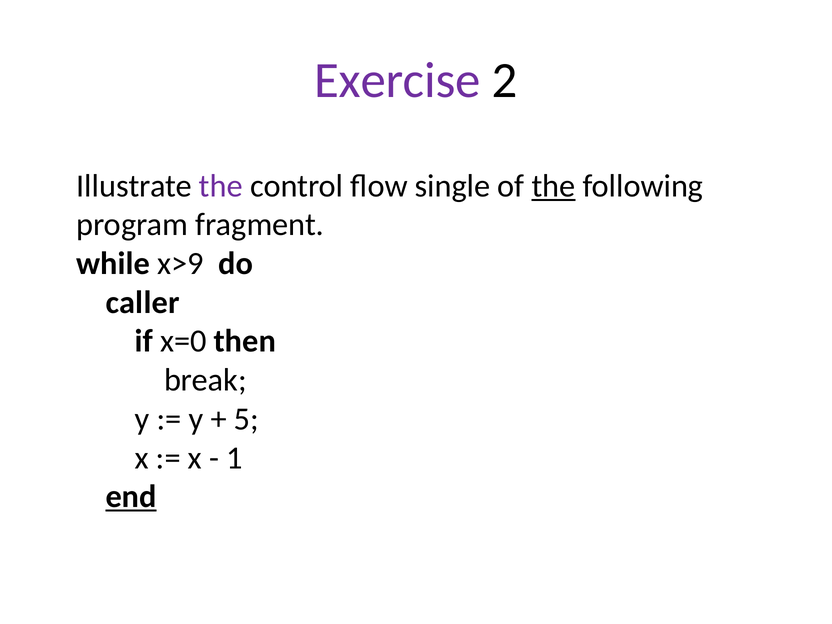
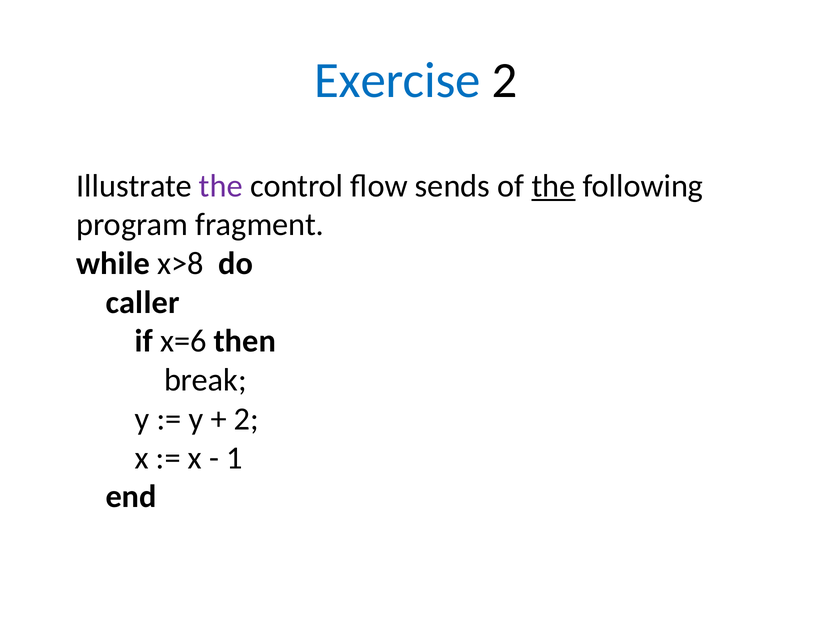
Exercise colour: purple -> blue
single: single -> sends
x>9: x>9 -> x>8
x=0: x=0 -> x=6
5 at (246, 419): 5 -> 2
end underline: present -> none
